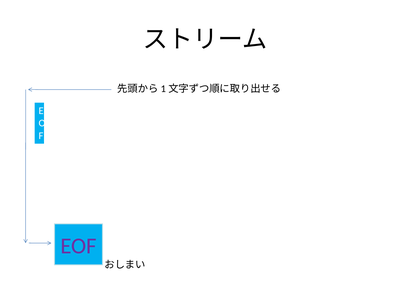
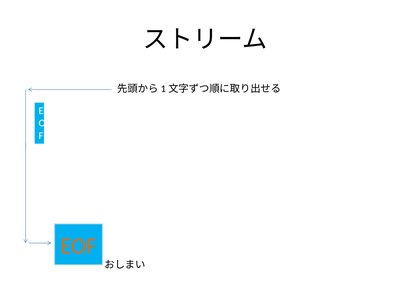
EOF colour: purple -> orange
